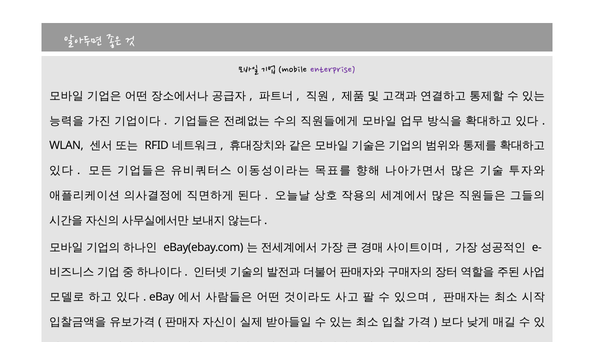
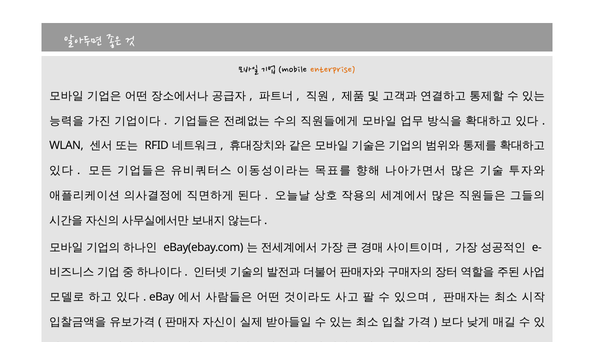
enterprise colour: purple -> orange
